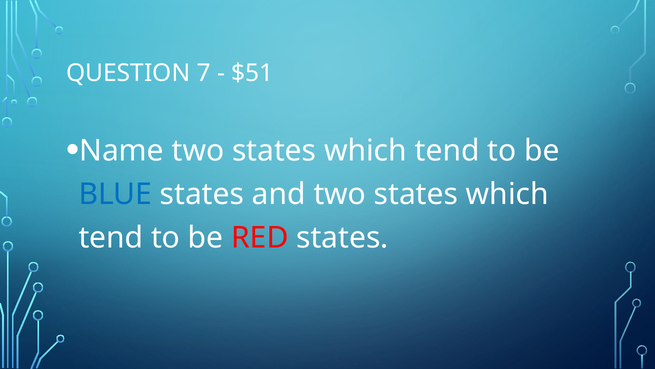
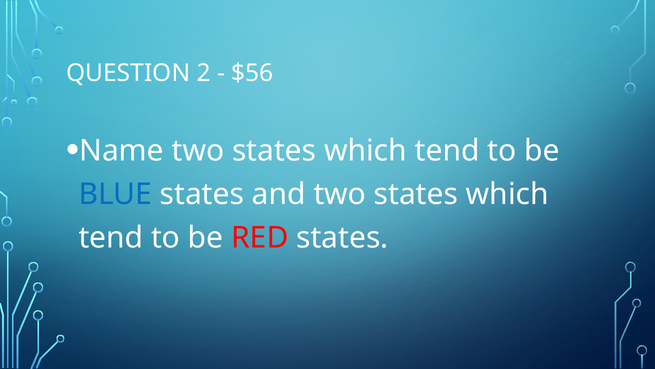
7: 7 -> 2
$51: $51 -> $56
